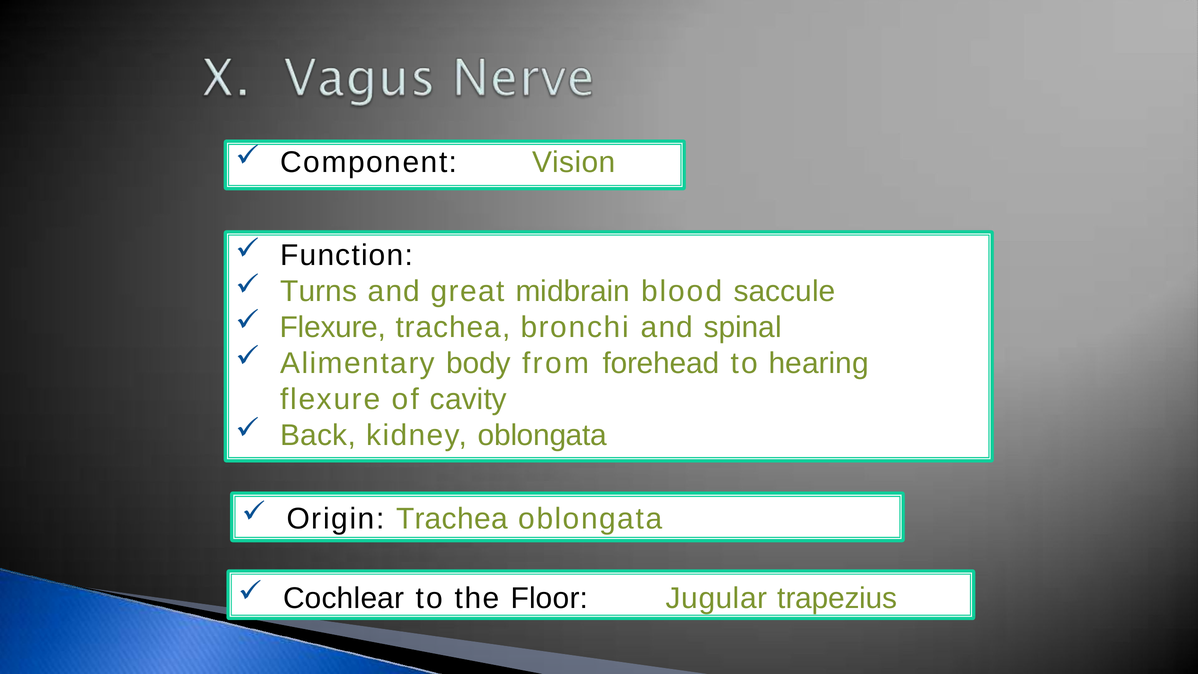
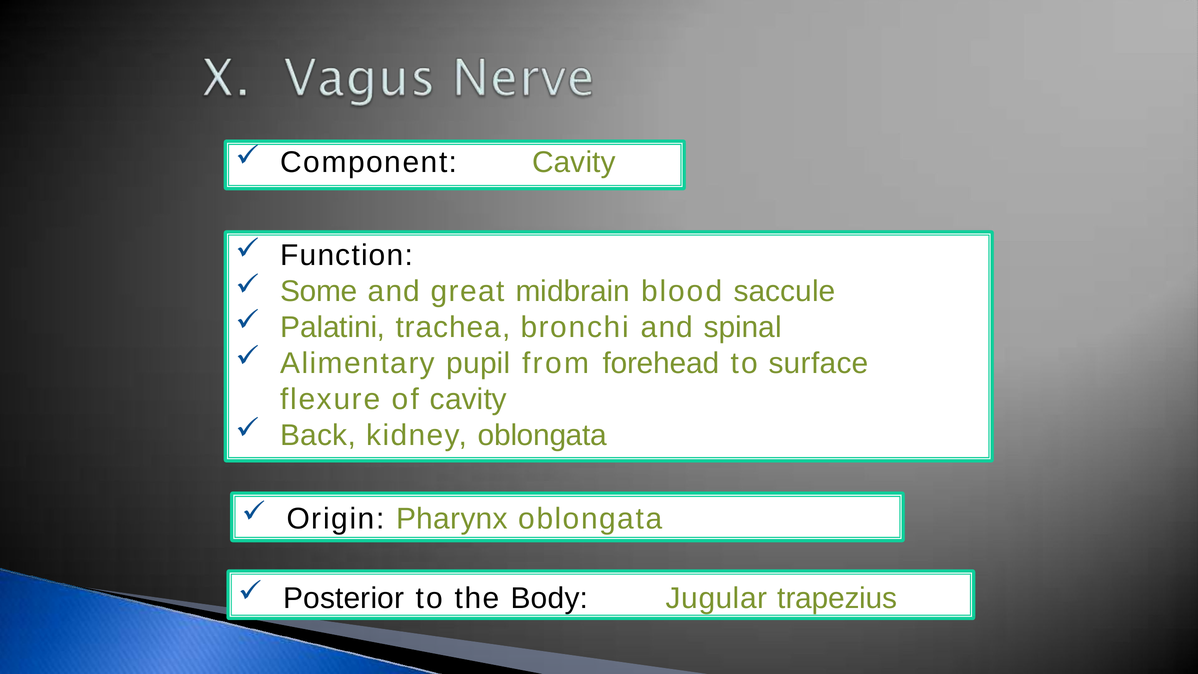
Component Vision: Vision -> Cavity
Turns: Turns -> Some
Flexure at (333, 327): Flexure -> Palatini
body: body -> pupil
hearing: hearing -> surface
Origin Trachea: Trachea -> Pharynx
Cochlear: Cochlear -> Posterior
Floor: Floor -> Body
